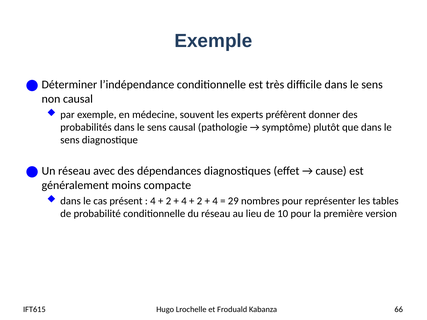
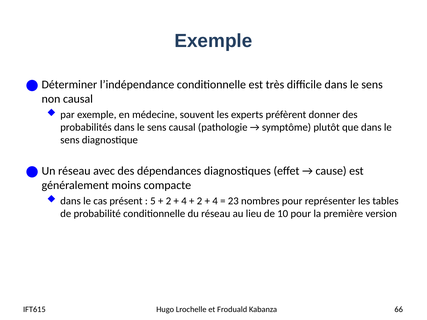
4 at (153, 201): 4 -> 5
29: 29 -> 23
